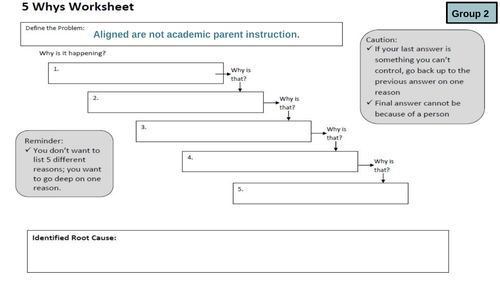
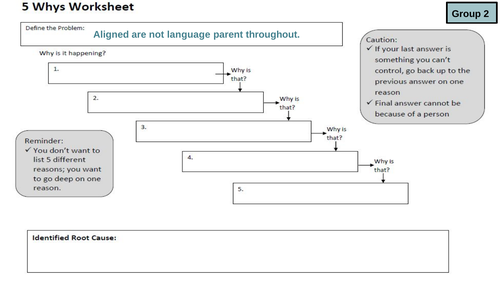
academic: academic -> language
instruction: instruction -> throughout
